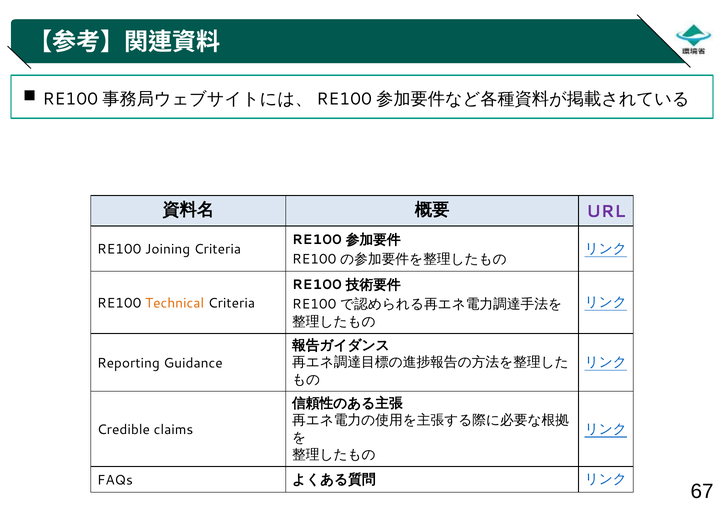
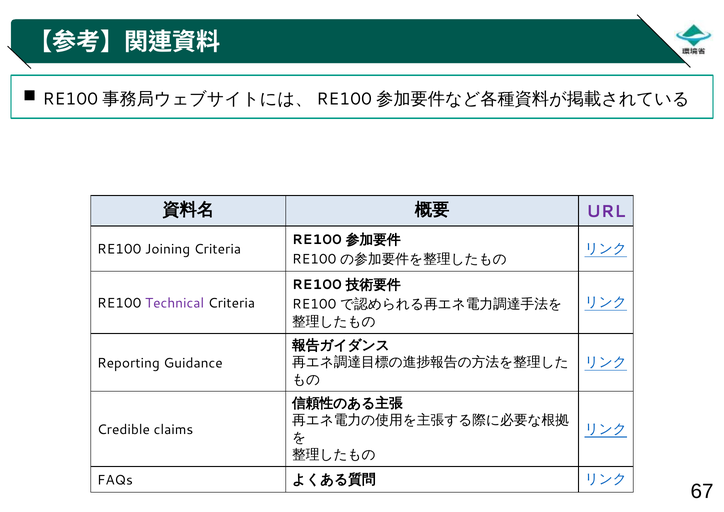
Technical colour: orange -> purple
